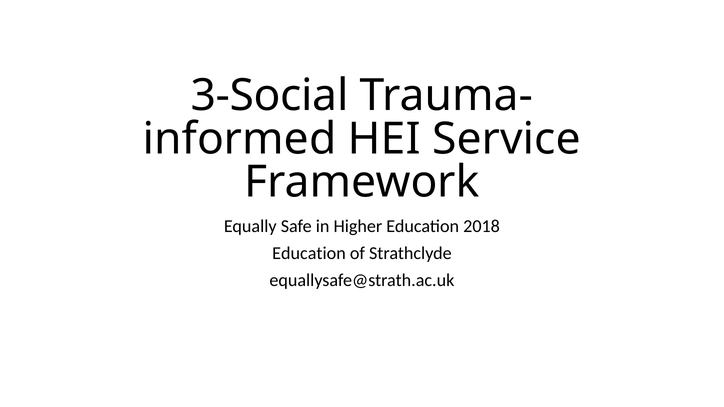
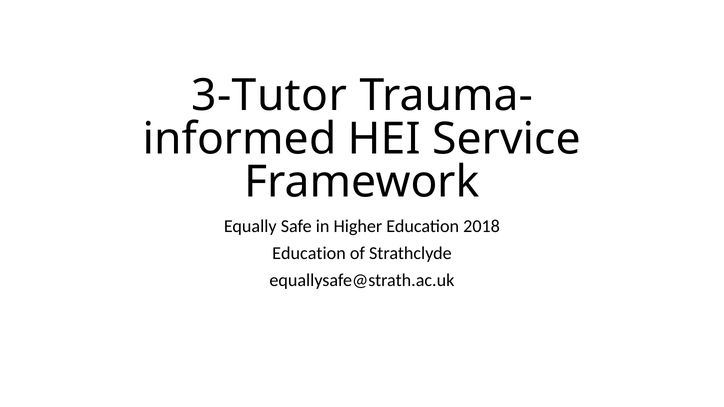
3-Social: 3-Social -> 3-Tutor
